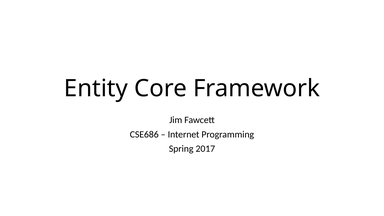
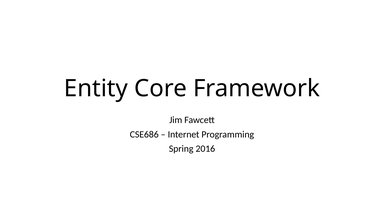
2017: 2017 -> 2016
